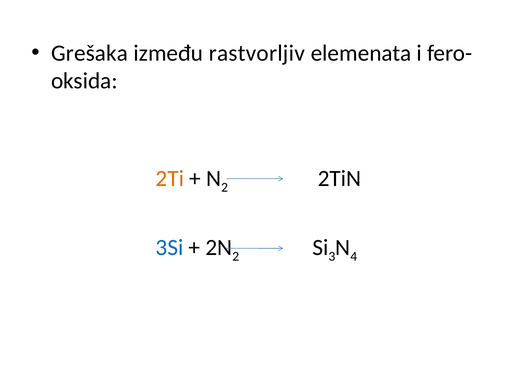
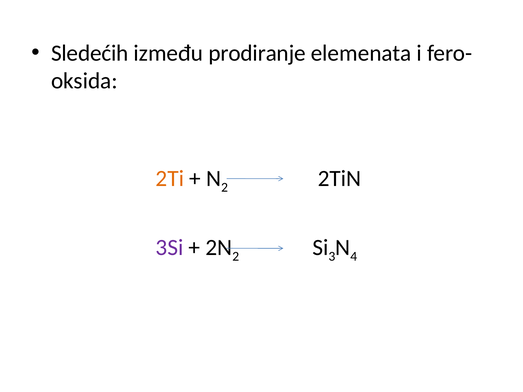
Grešaka: Grešaka -> Sledećih
rastvorljiv: rastvorljiv -> prodiranje
3Si colour: blue -> purple
